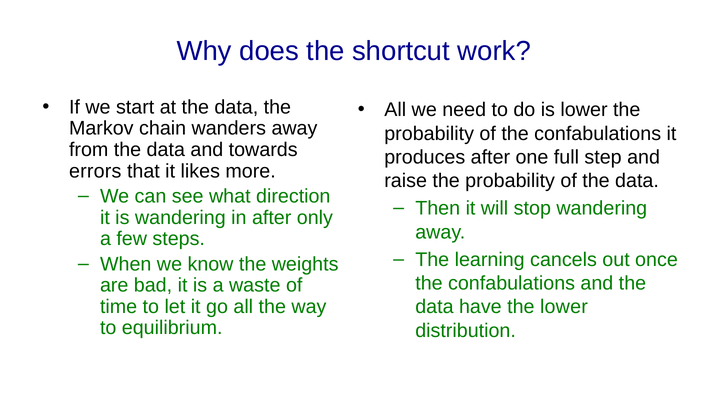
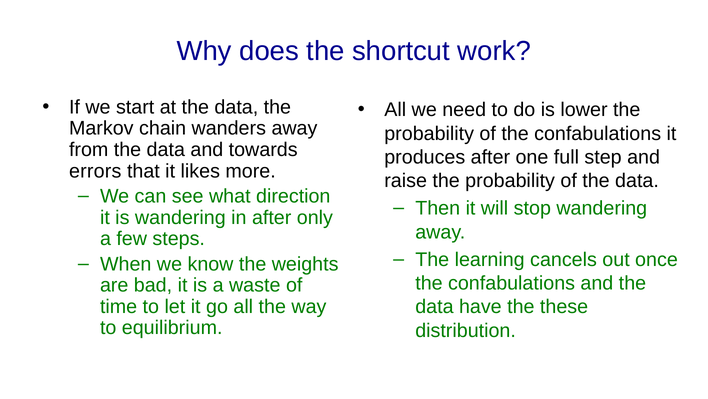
the lower: lower -> these
